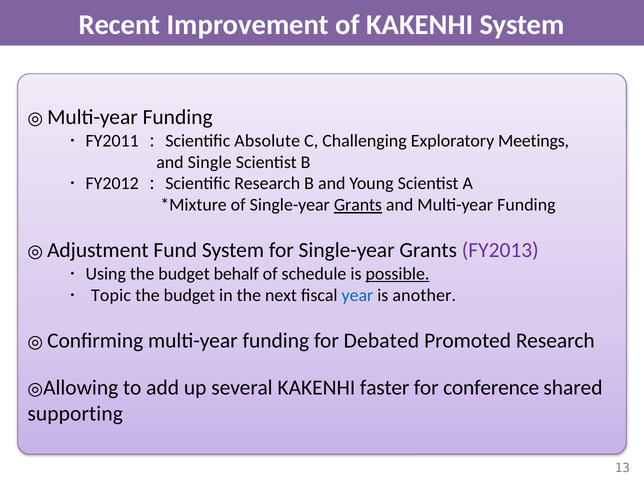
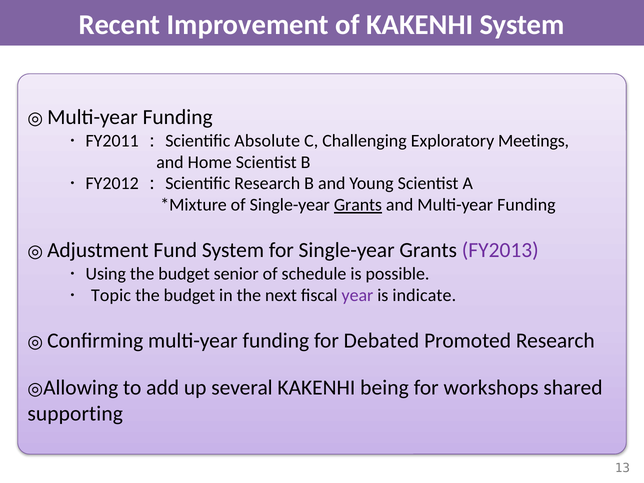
Single: Single -> Home
behalf: behalf -> senior
possible underline: present -> none
year colour: blue -> purple
another: another -> indicate
faster: faster -> being
conference: conference -> workshops
